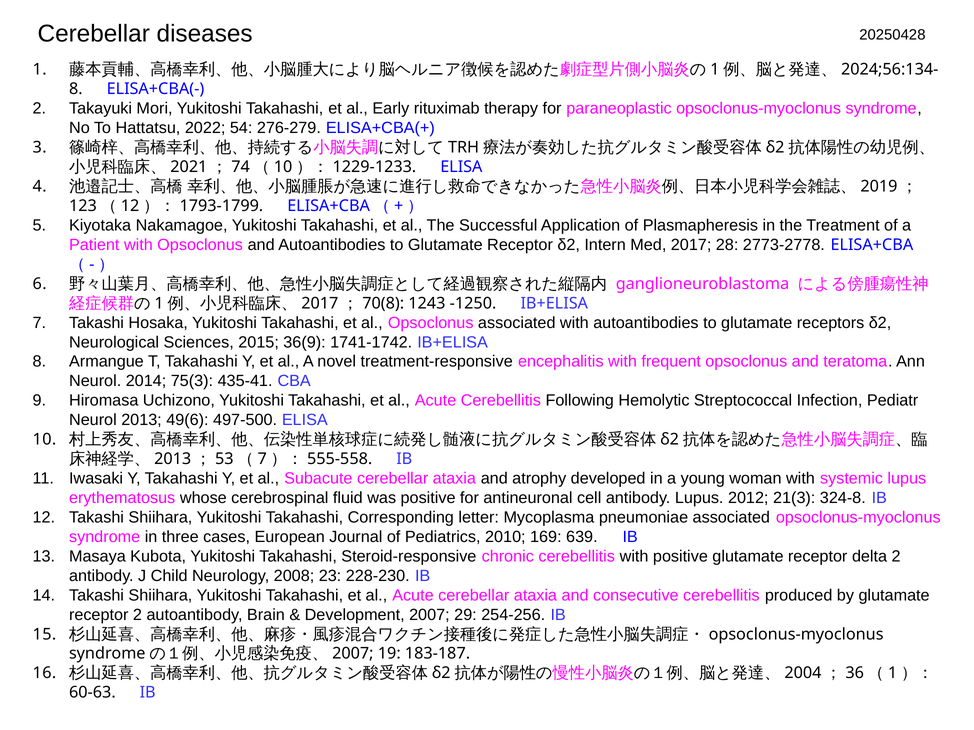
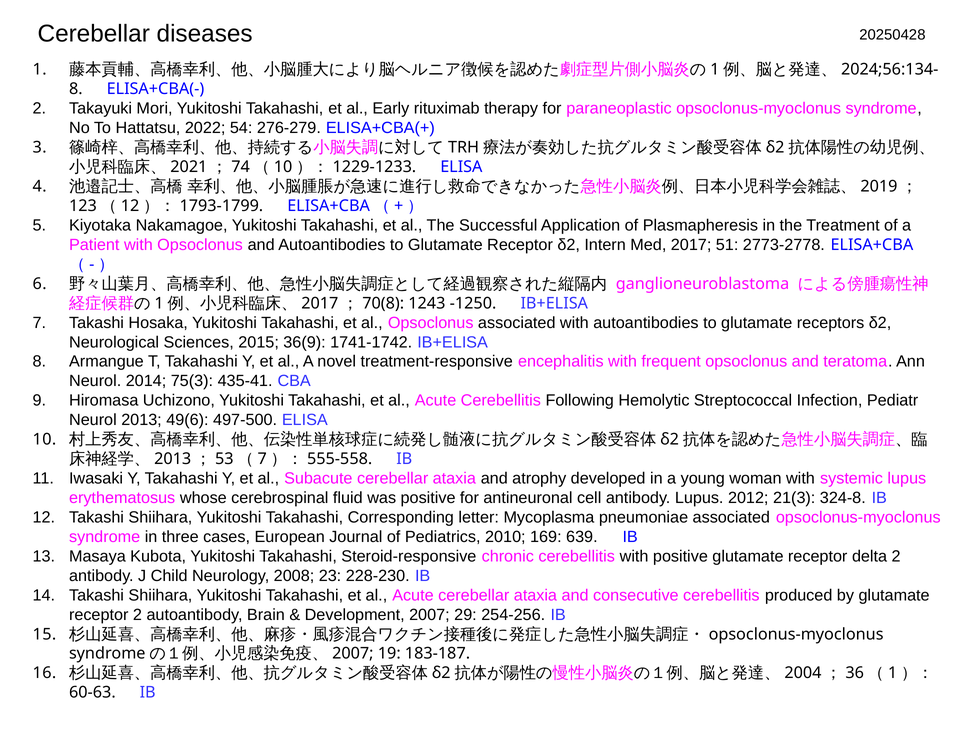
28: 28 -> 51
